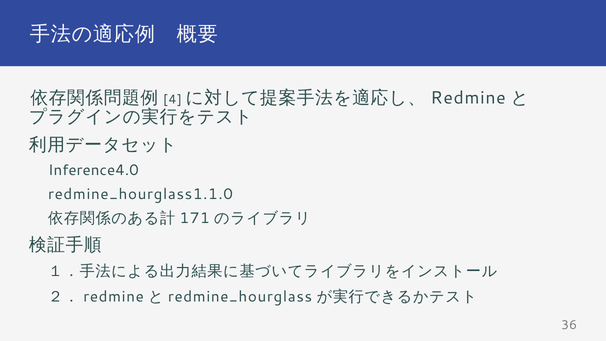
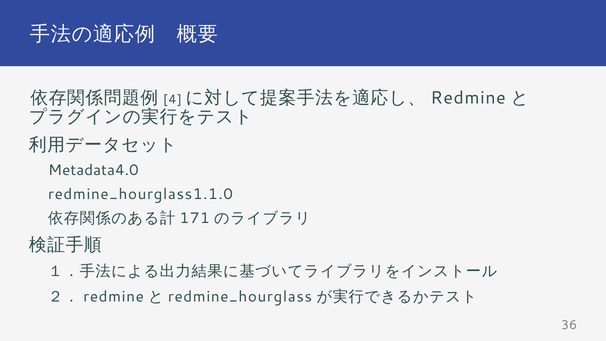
Inference4.0: Inference4.0 -> Metadata4.0
